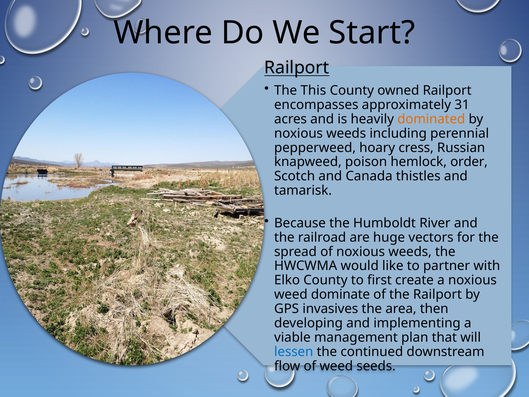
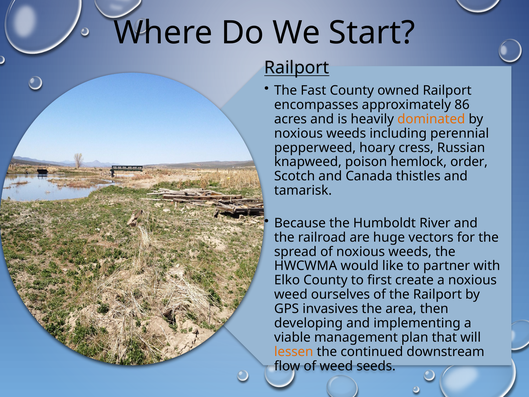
This: This -> Fast
31: 31 -> 86
dominate: dominate -> ourselves
lessen colour: blue -> orange
